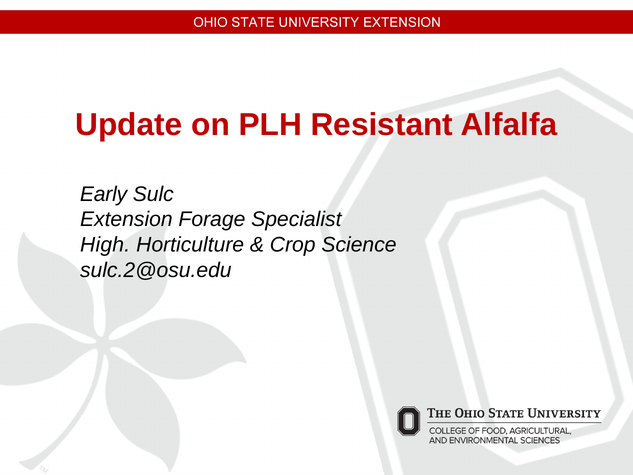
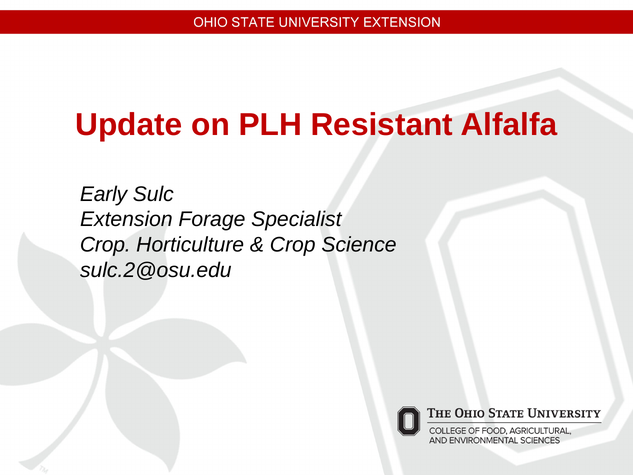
High at (105, 245): High -> Crop
